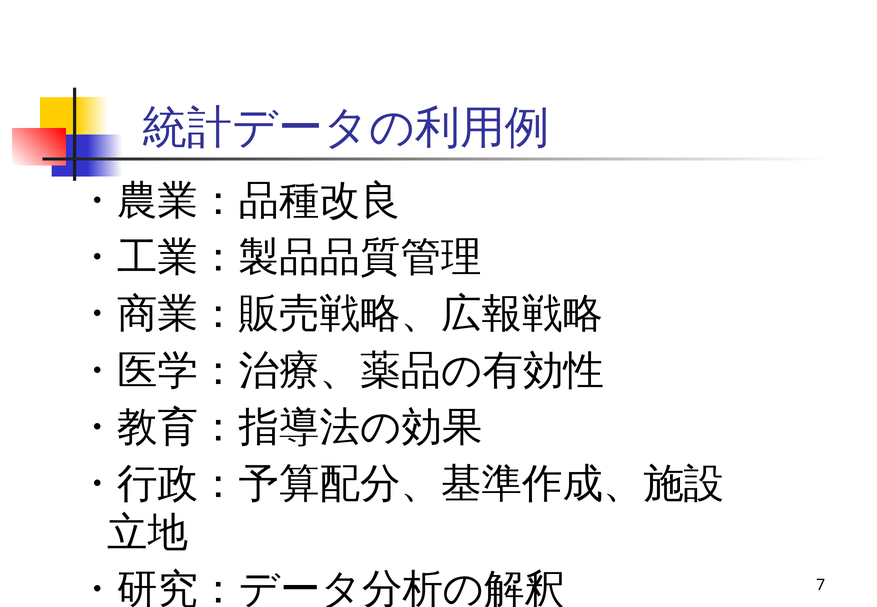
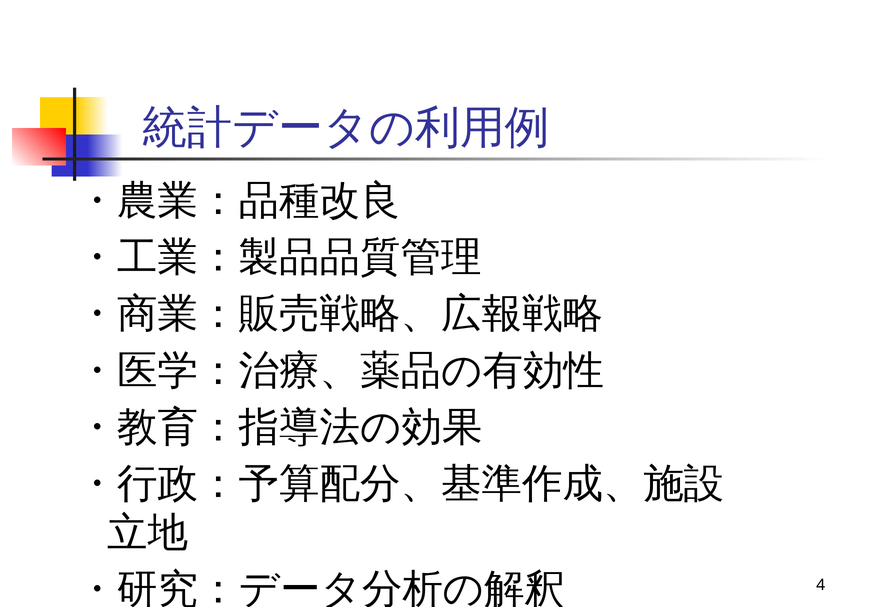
7: 7 -> 4
